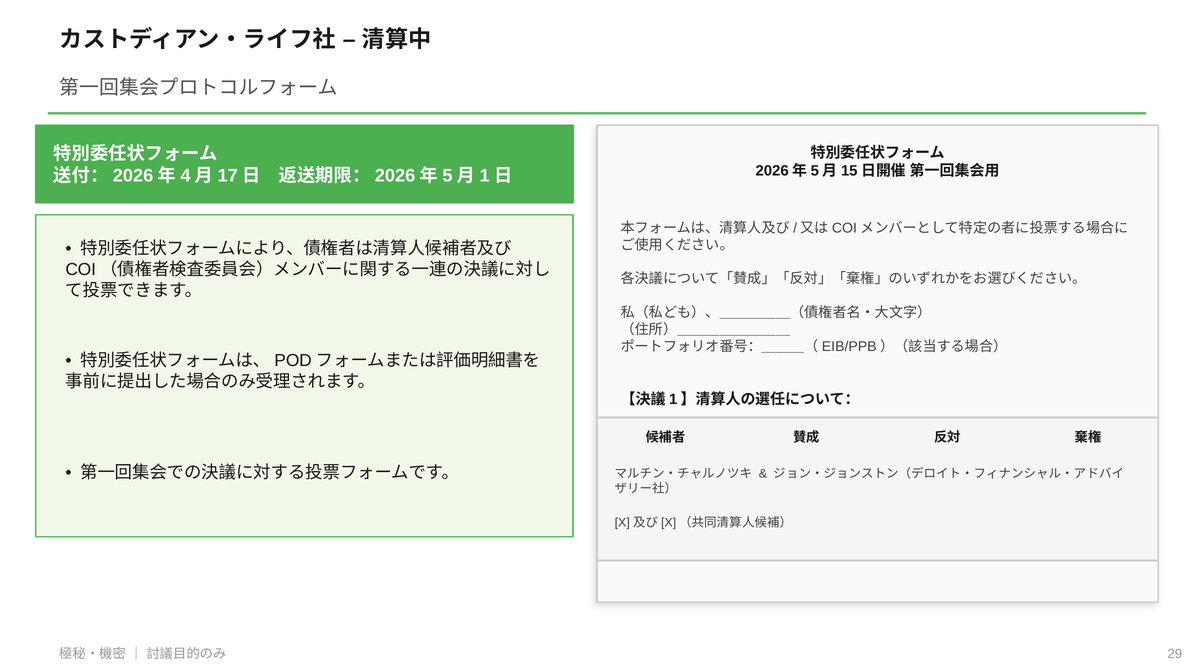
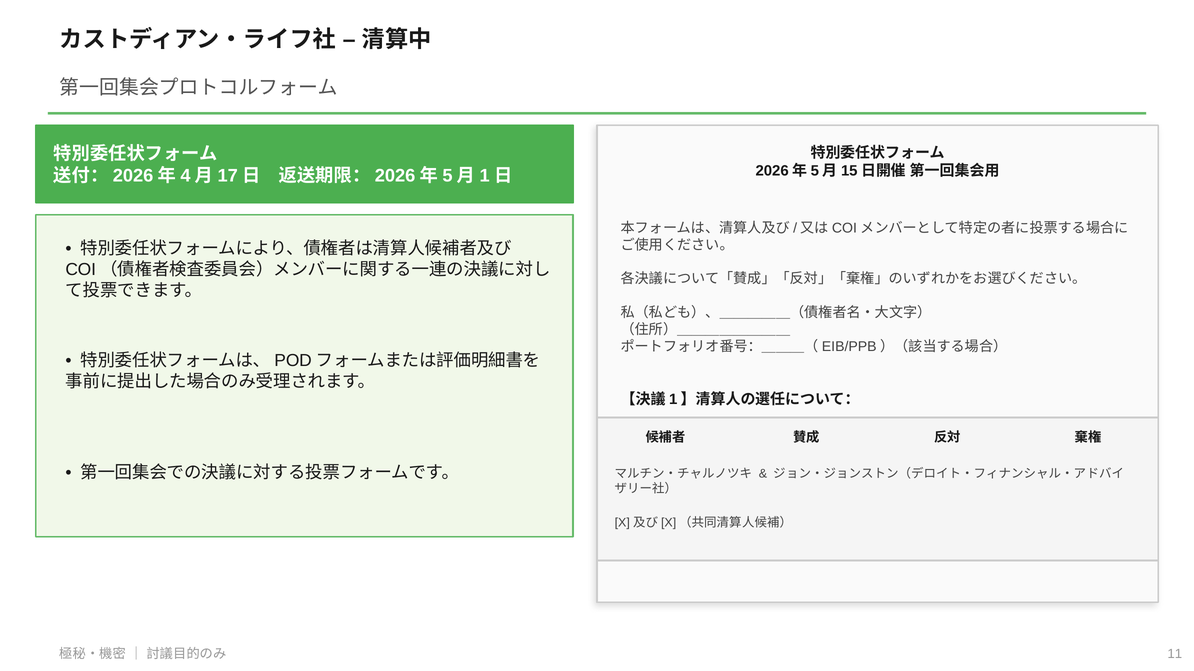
29: 29 -> 11
